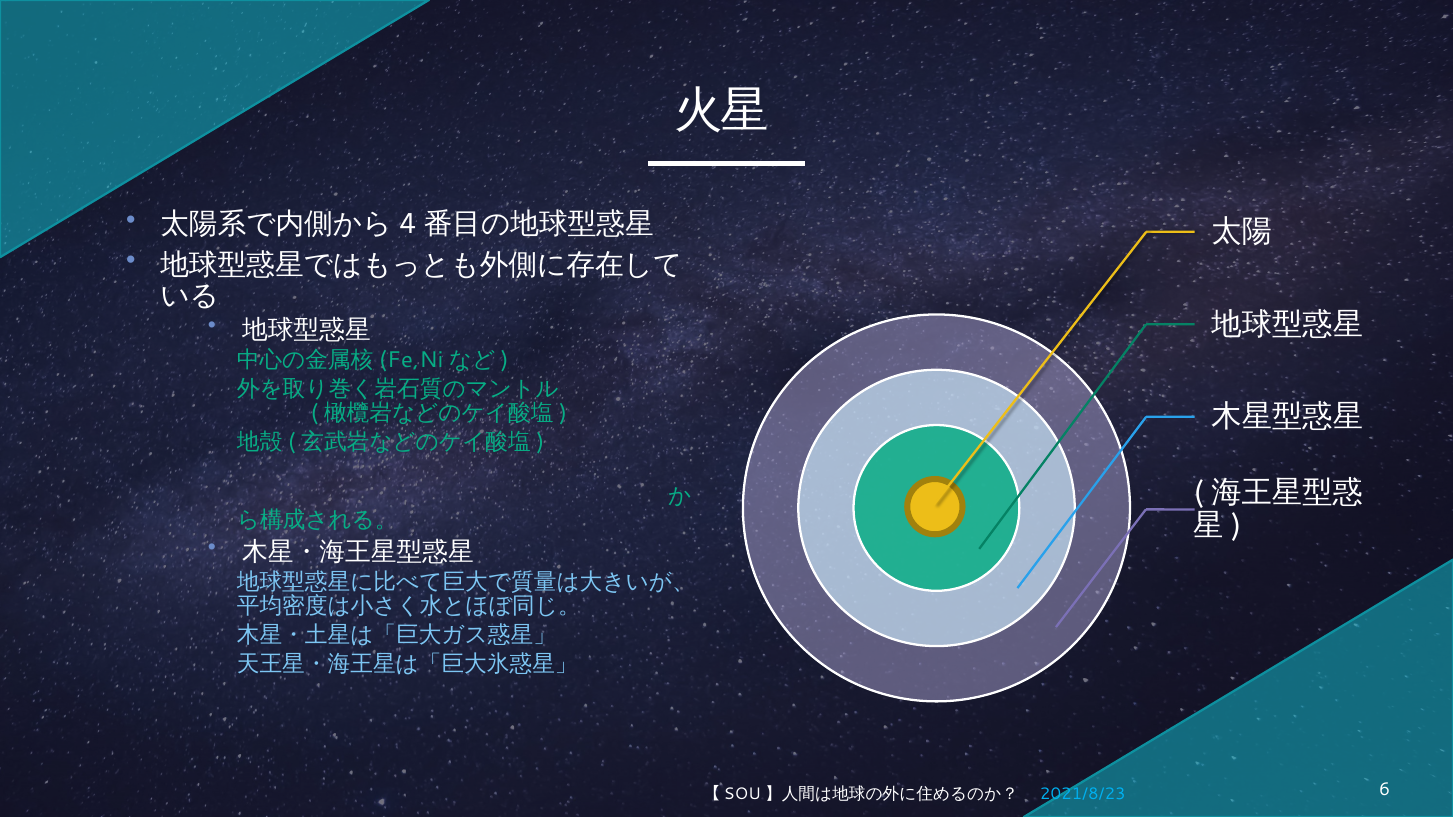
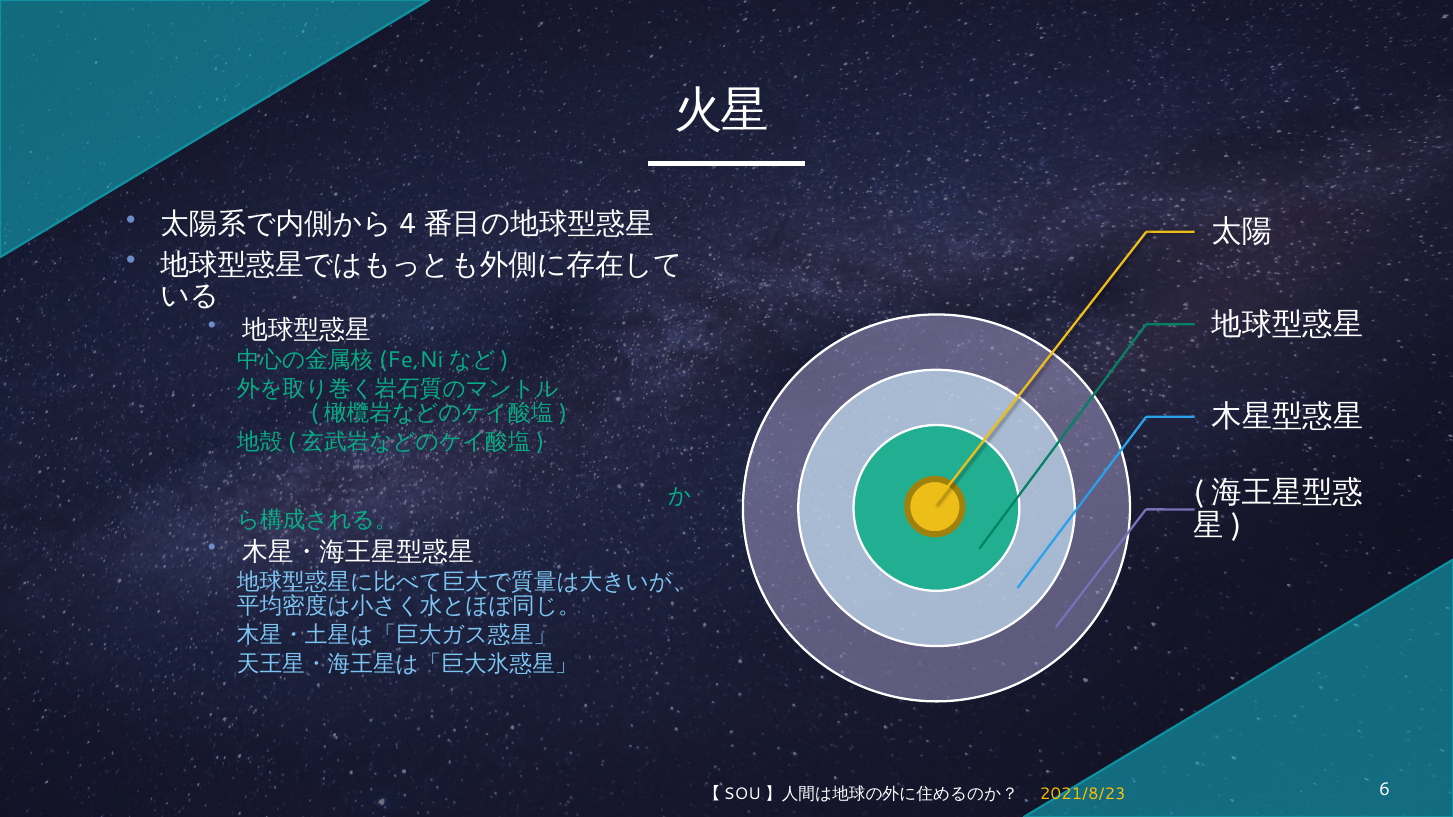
2021/8/23 colour: light blue -> yellow
